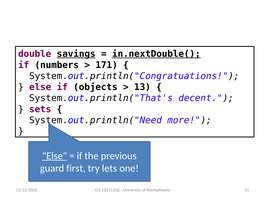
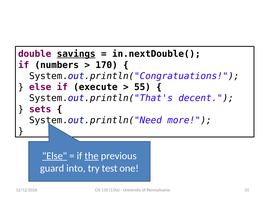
in.nextDouble( underline: present -> none
171: 171 -> 170
objects: objects -> execute
13: 13 -> 55
the underline: none -> present
first: first -> into
lets: lets -> test
